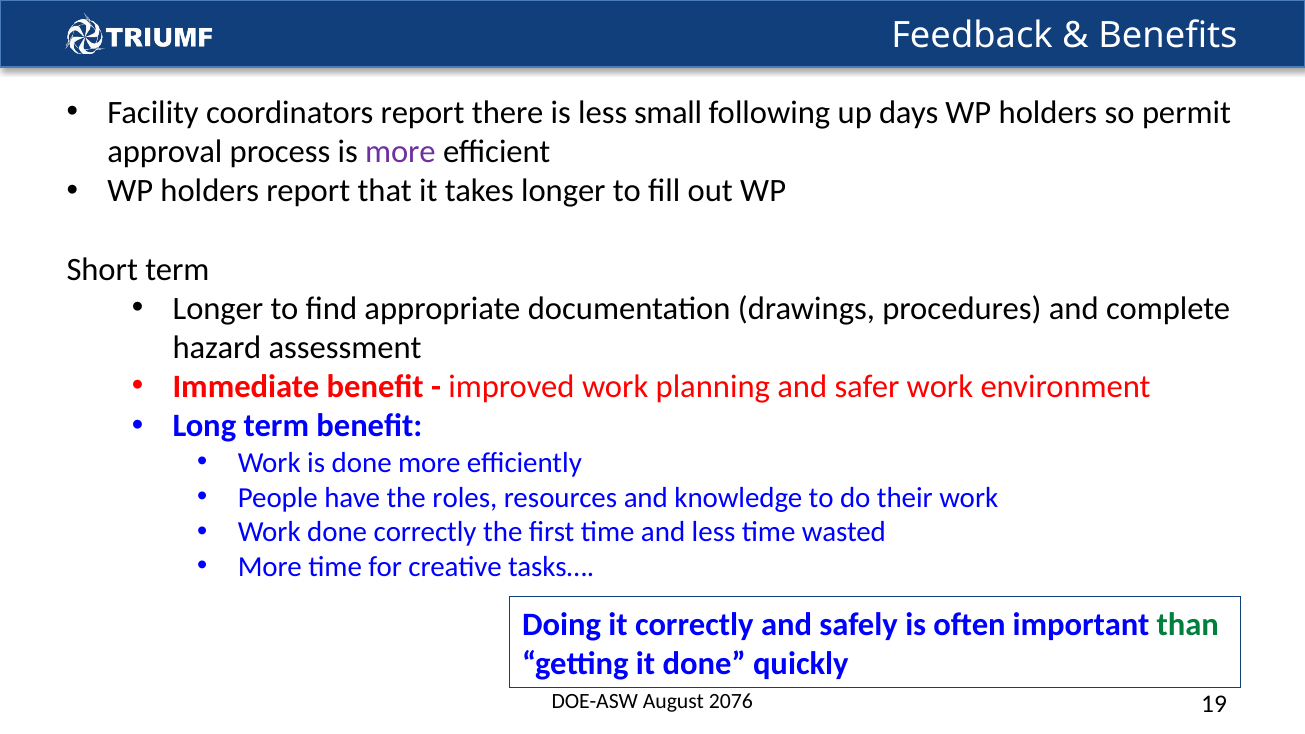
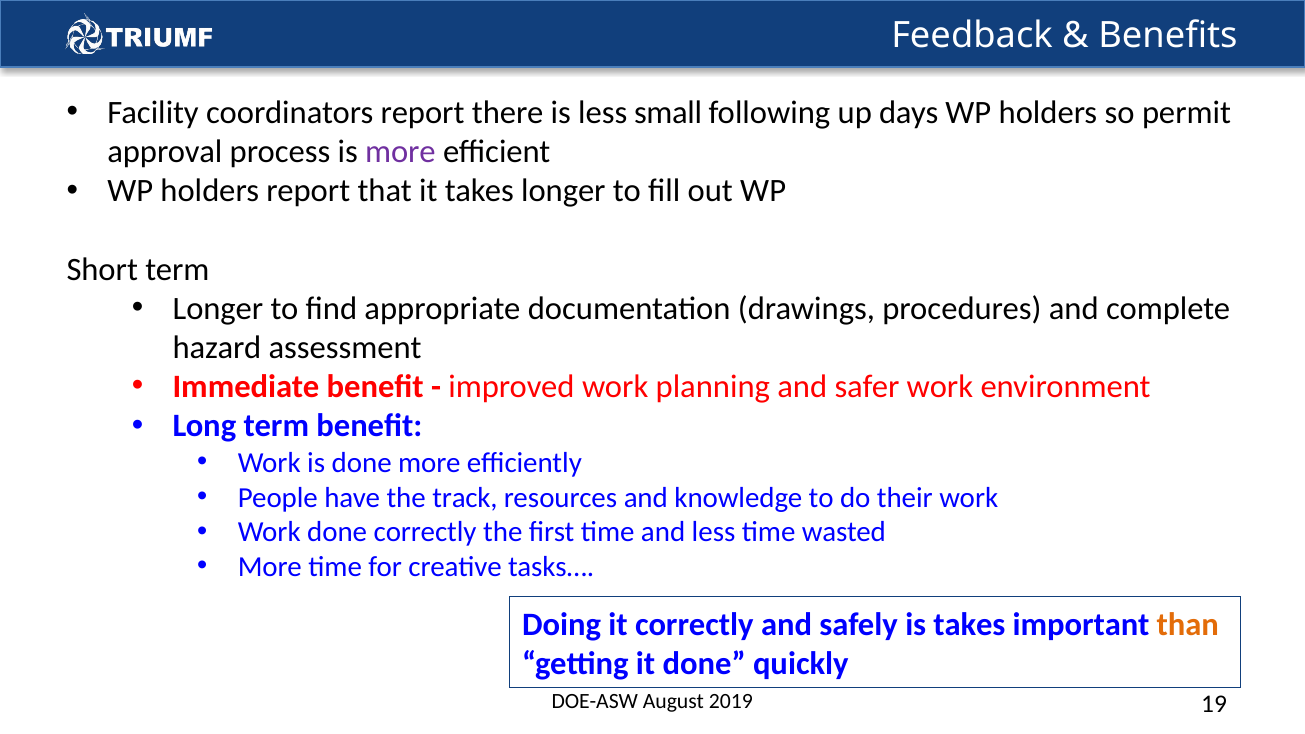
roles: roles -> track
is often: often -> takes
than colour: green -> orange
2076: 2076 -> 2019
